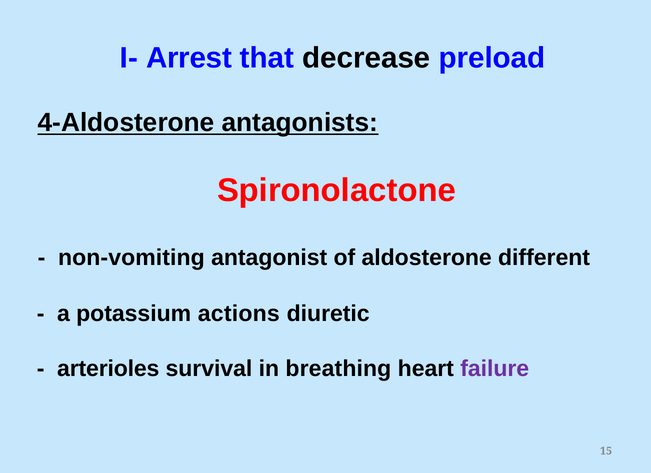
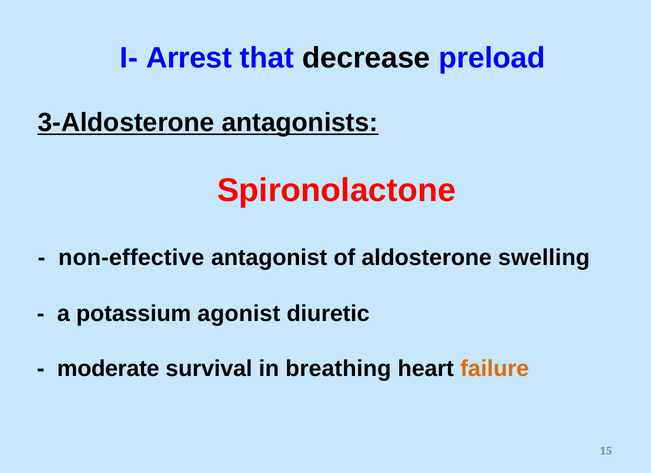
4-Aldosterone: 4-Aldosterone -> 3-Aldosterone
non-vomiting: non-vomiting -> non-effective
different: different -> swelling
actions: actions -> agonist
arterioles: arterioles -> moderate
failure colour: purple -> orange
